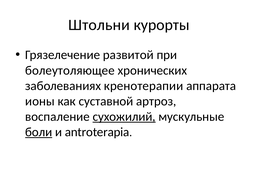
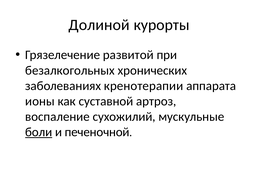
Штольни: Штольни -> Долиной
болеутоляющее: болеутоляющее -> безалкогольных
сухожилий underline: present -> none
antroterapia: antroterapia -> печеночной
